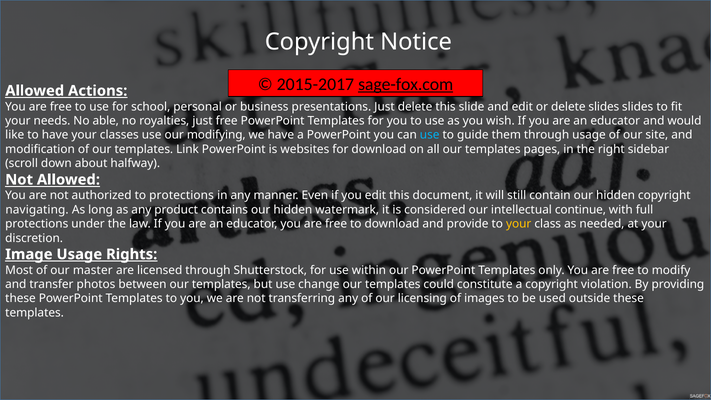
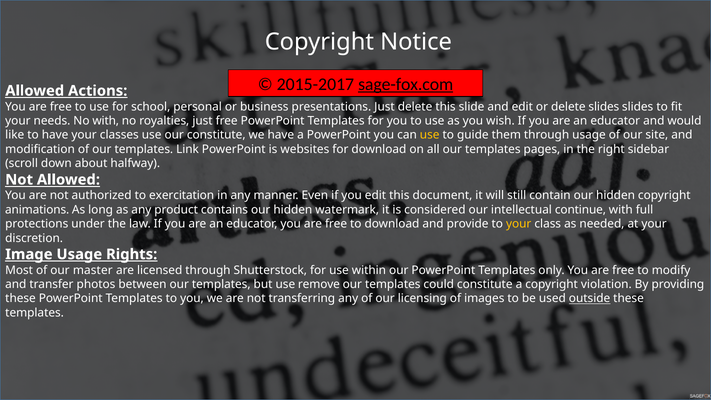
No able: able -> with
our modifying: modifying -> constitute
use at (430, 135) colour: light blue -> yellow
to protections: protections -> exercitation
navigating: navigating -> animations
change: change -> remove
outside underline: none -> present
